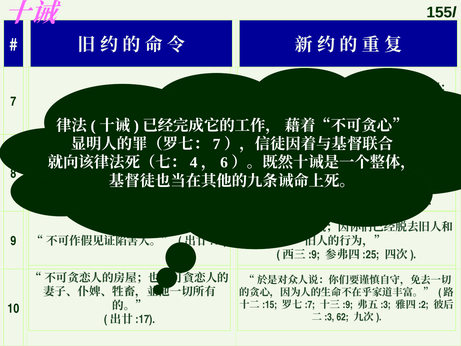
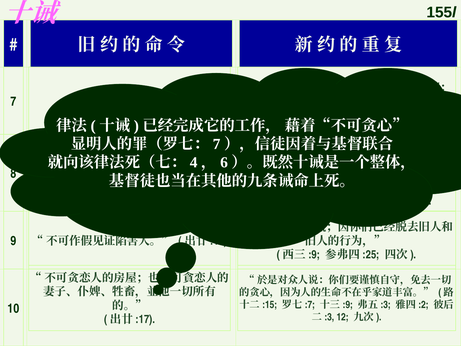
62: 62 -> 12
